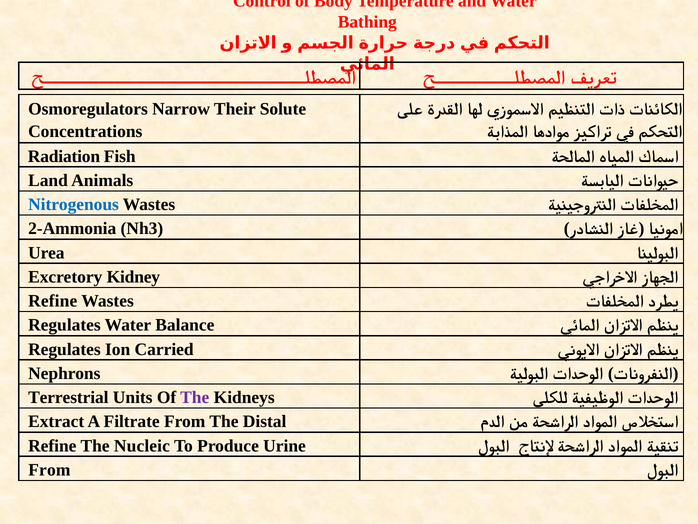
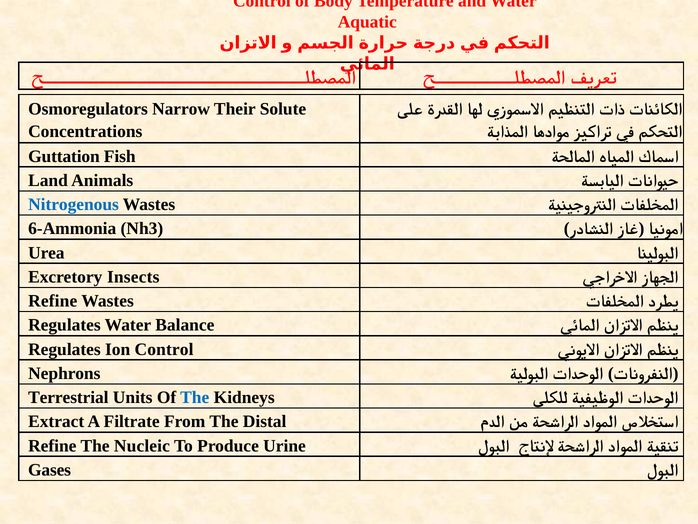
Bathing: Bathing -> Aquatic
Radiation: Radiation -> Guttation
2-Ammonia: 2-Ammonia -> 6-Ammonia
Kidney: Kidney -> Insects
Ion Carried: Carried -> Control
The at (195, 397) colour: purple -> blue
From at (49, 470): From -> Gases
